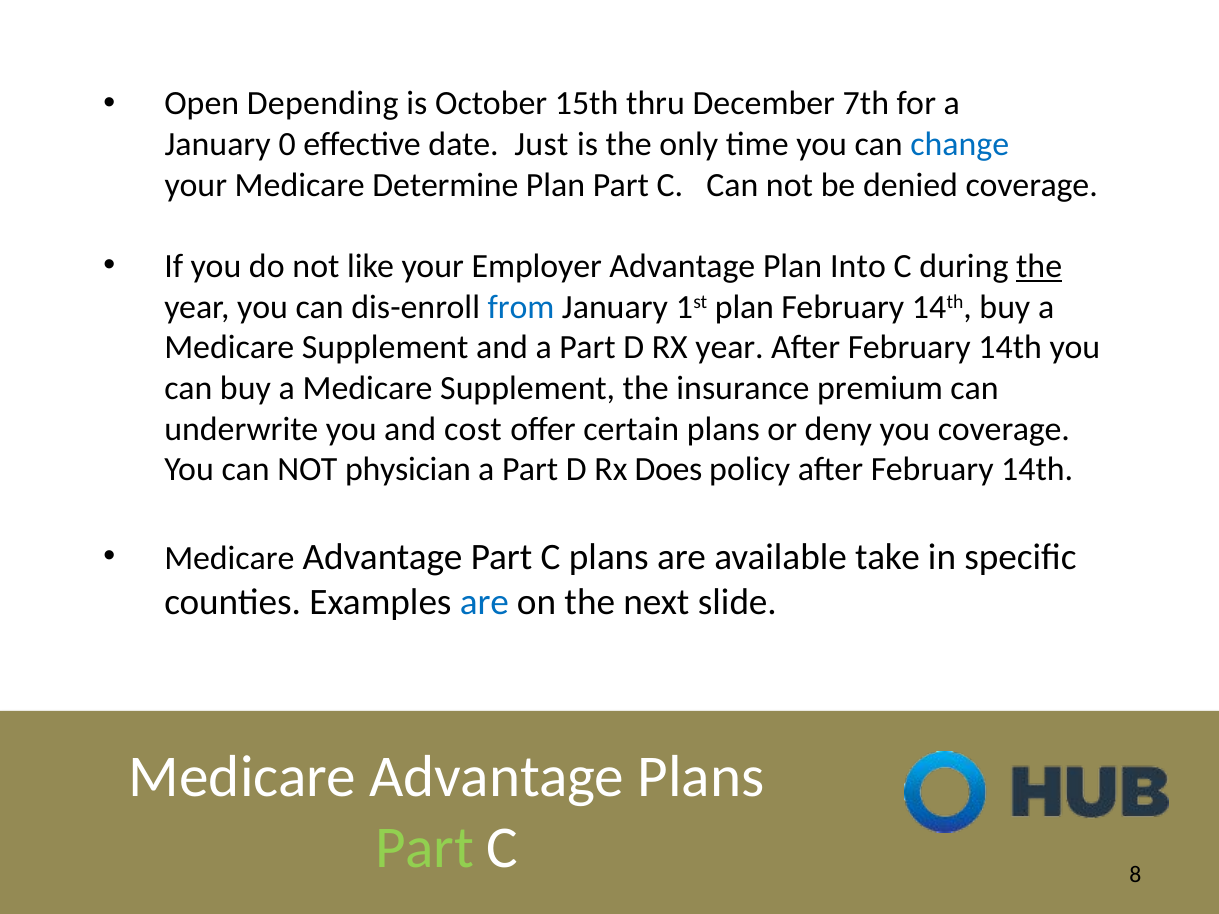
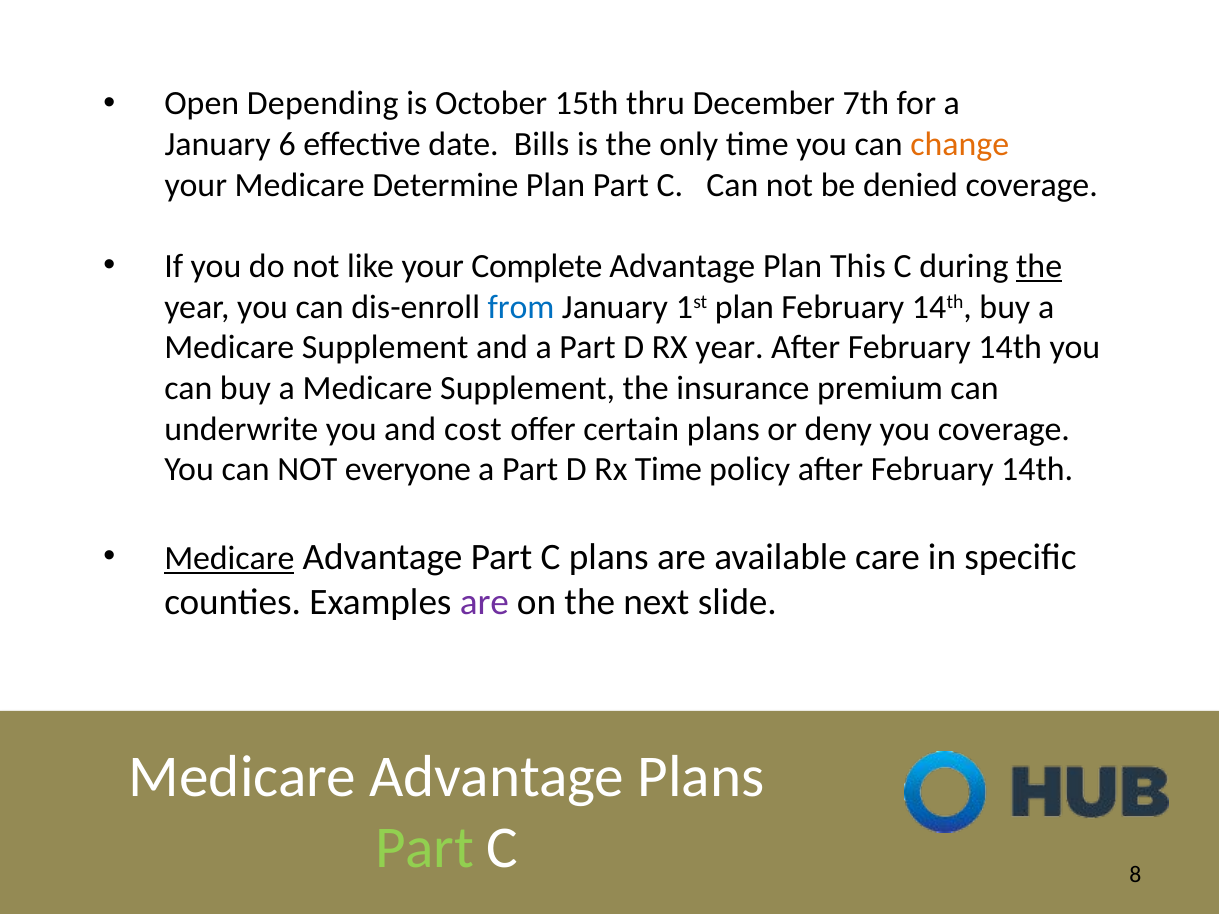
0: 0 -> 6
Just: Just -> Bills
change colour: blue -> orange
Employer: Employer -> Complete
Into: Into -> This
physician: physician -> everyone
Rx Does: Does -> Time
Medicare at (229, 558) underline: none -> present
take: take -> care
are at (484, 602) colour: blue -> purple
